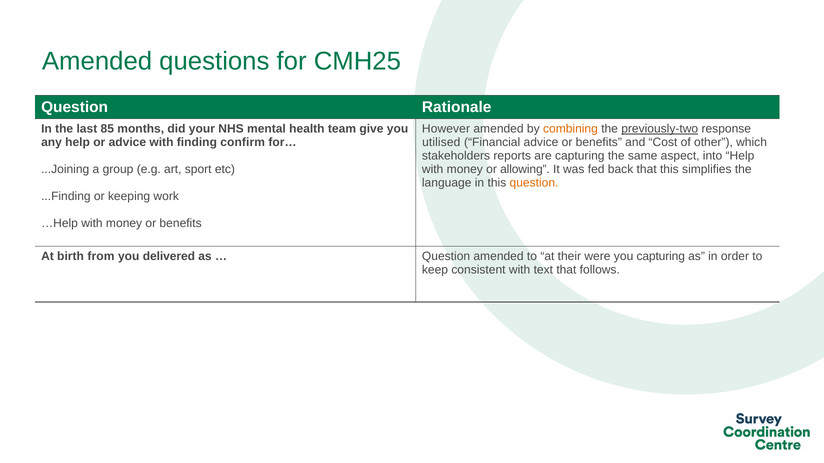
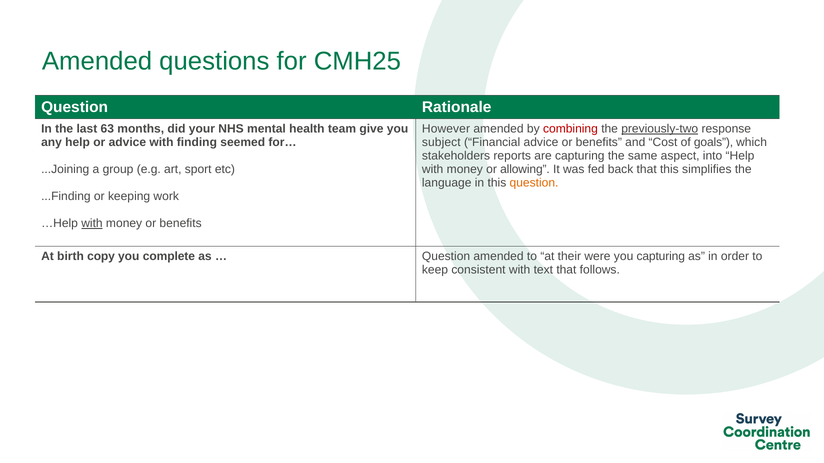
85: 85 -> 63
combining colour: orange -> red
confirm: confirm -> seemed
utilised: utilised -> subject
other: other -> goals
with at (92, 223) underline: none -> present
from: from -> copy
delivered: delivered -> complete
